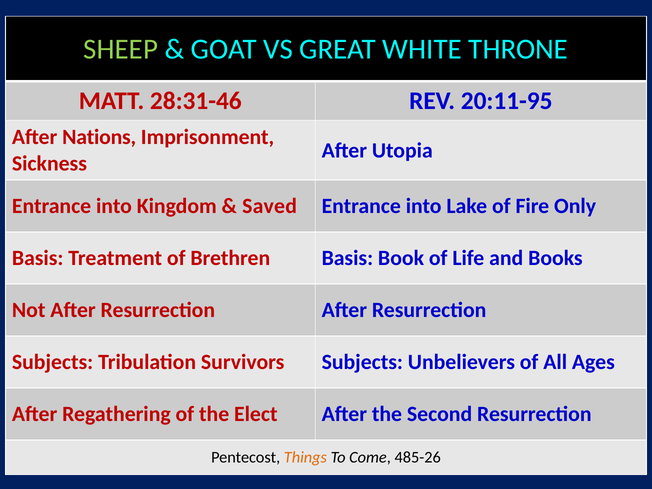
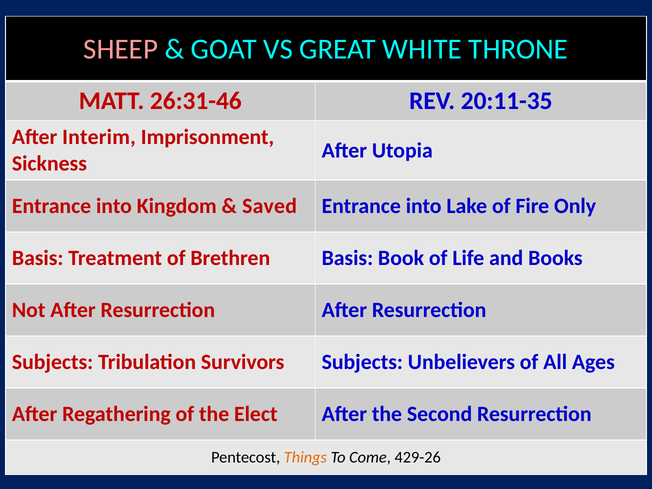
SHEEP colour: light green -> pink
28:31-46: 28:31-46 -> 26:31-46
20:11-95: 20:11-95 -> 20:11-35
Nations: Nations -> Interim
485-26: 485-26 -> 429-26
